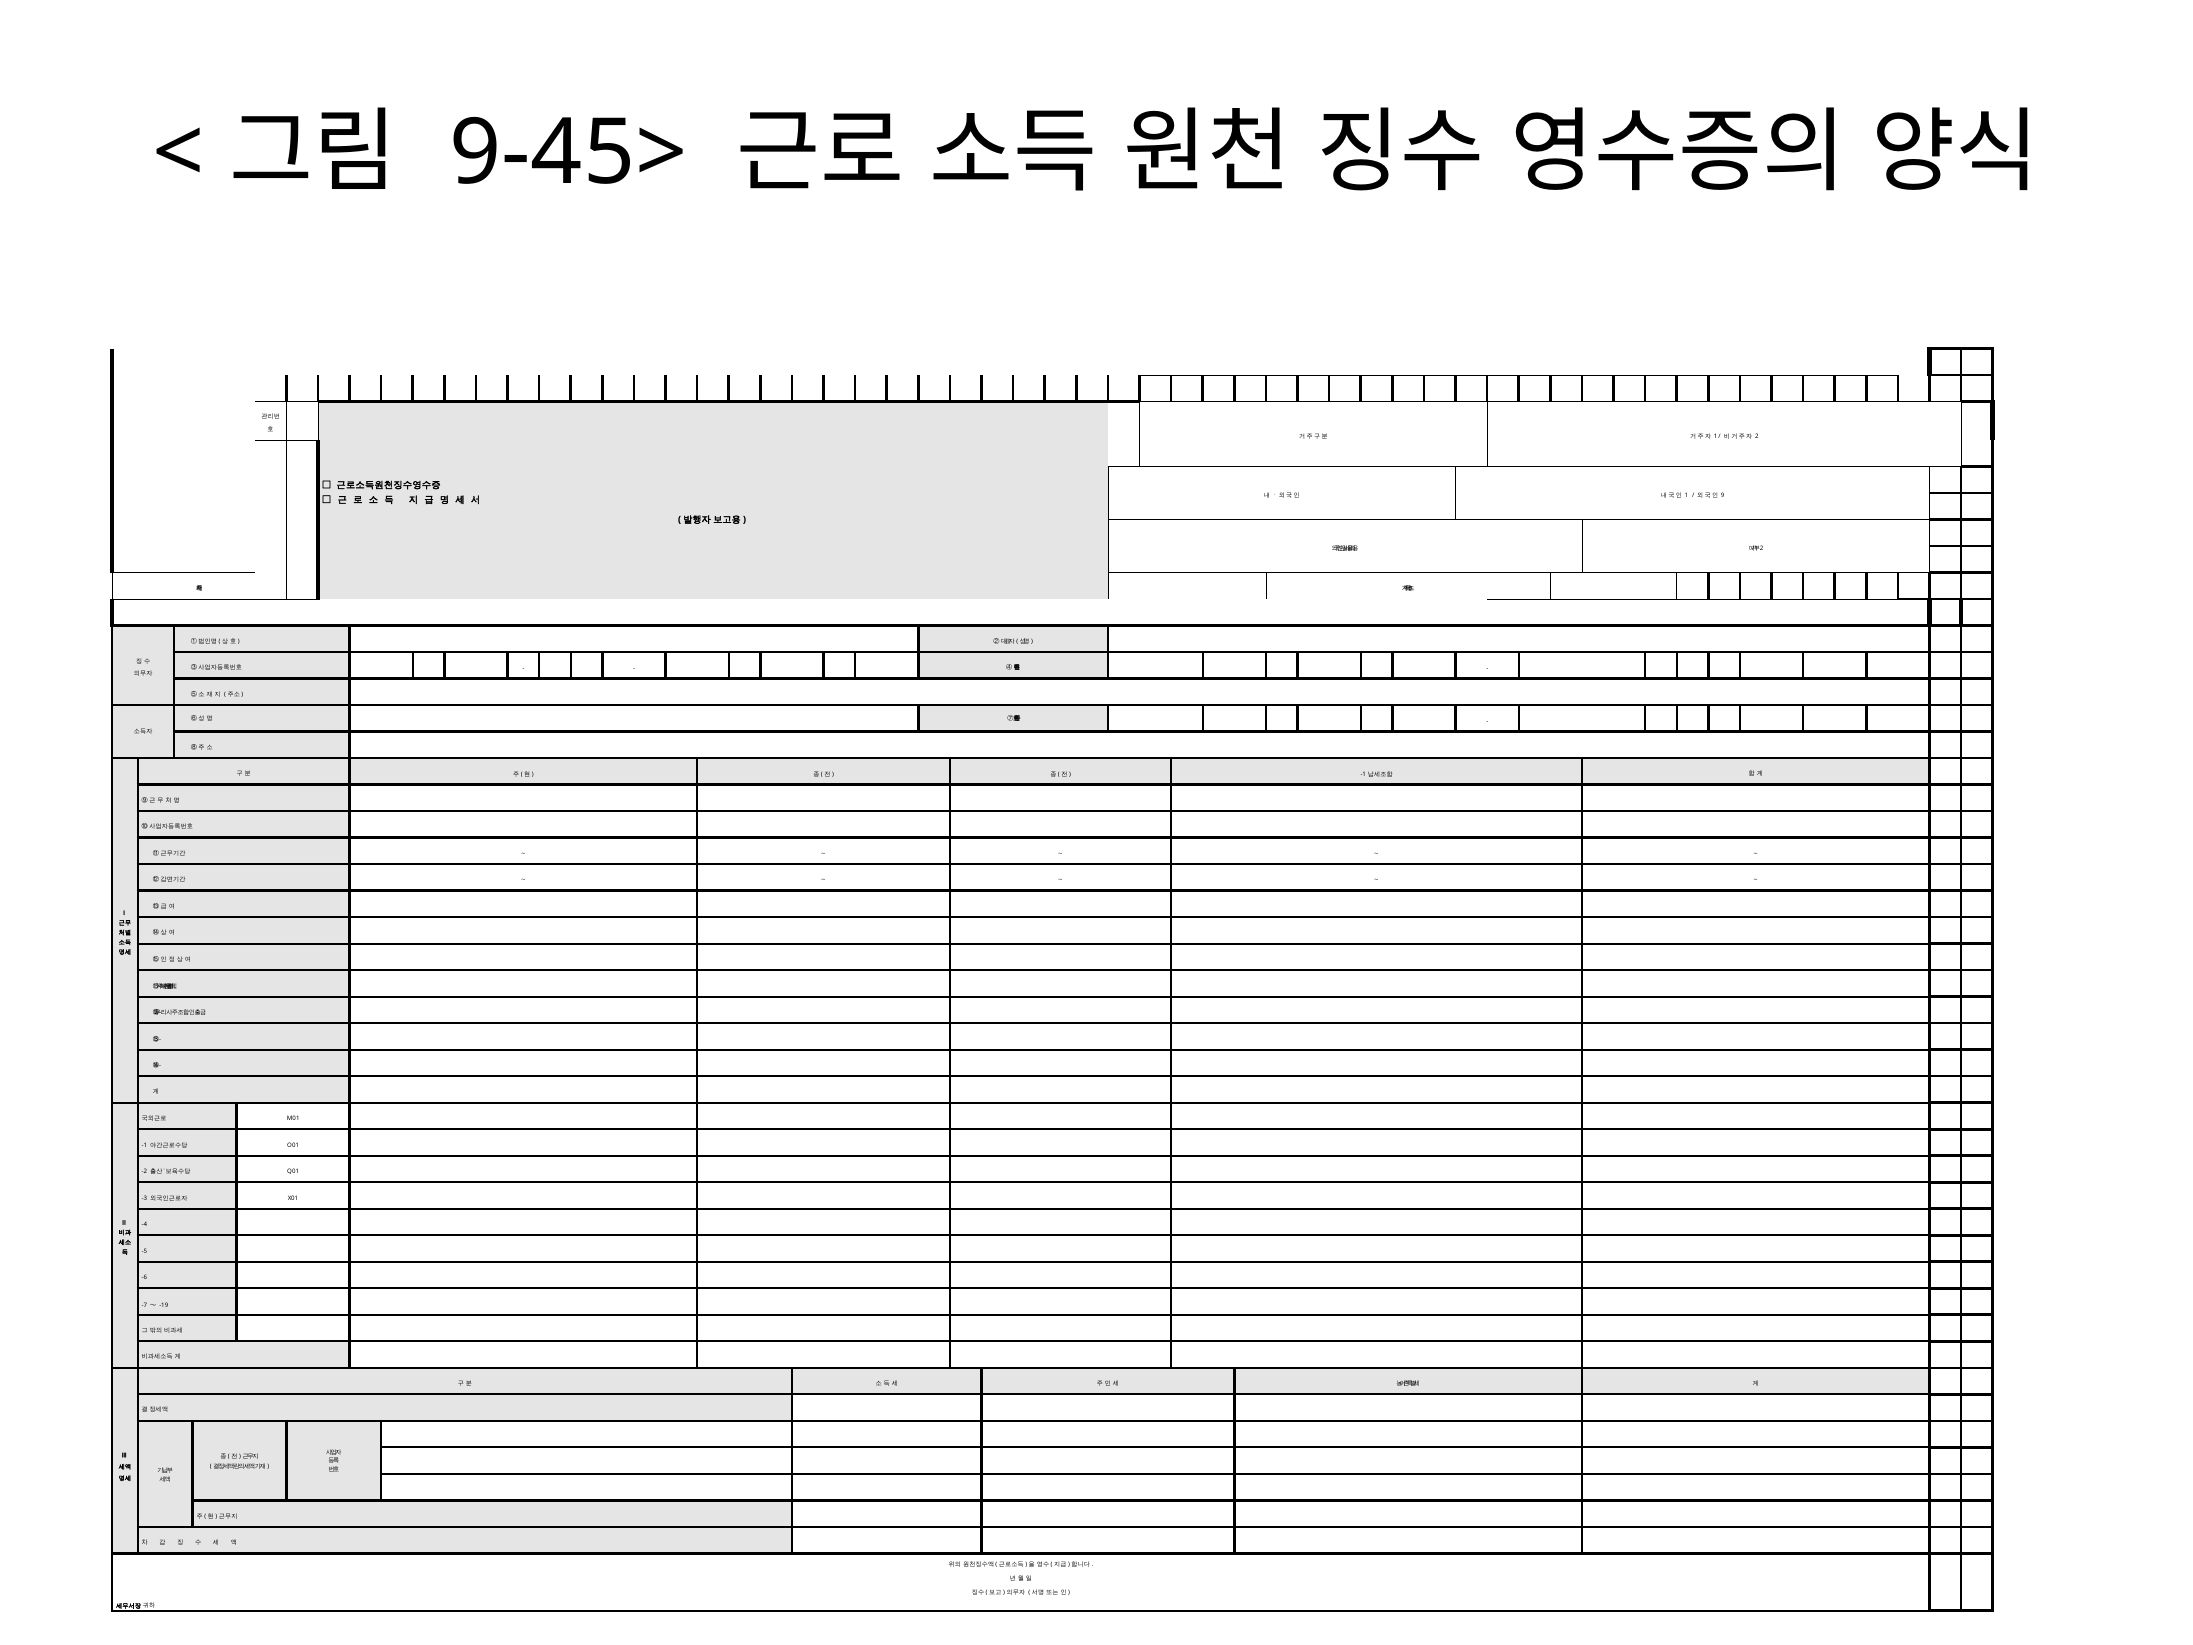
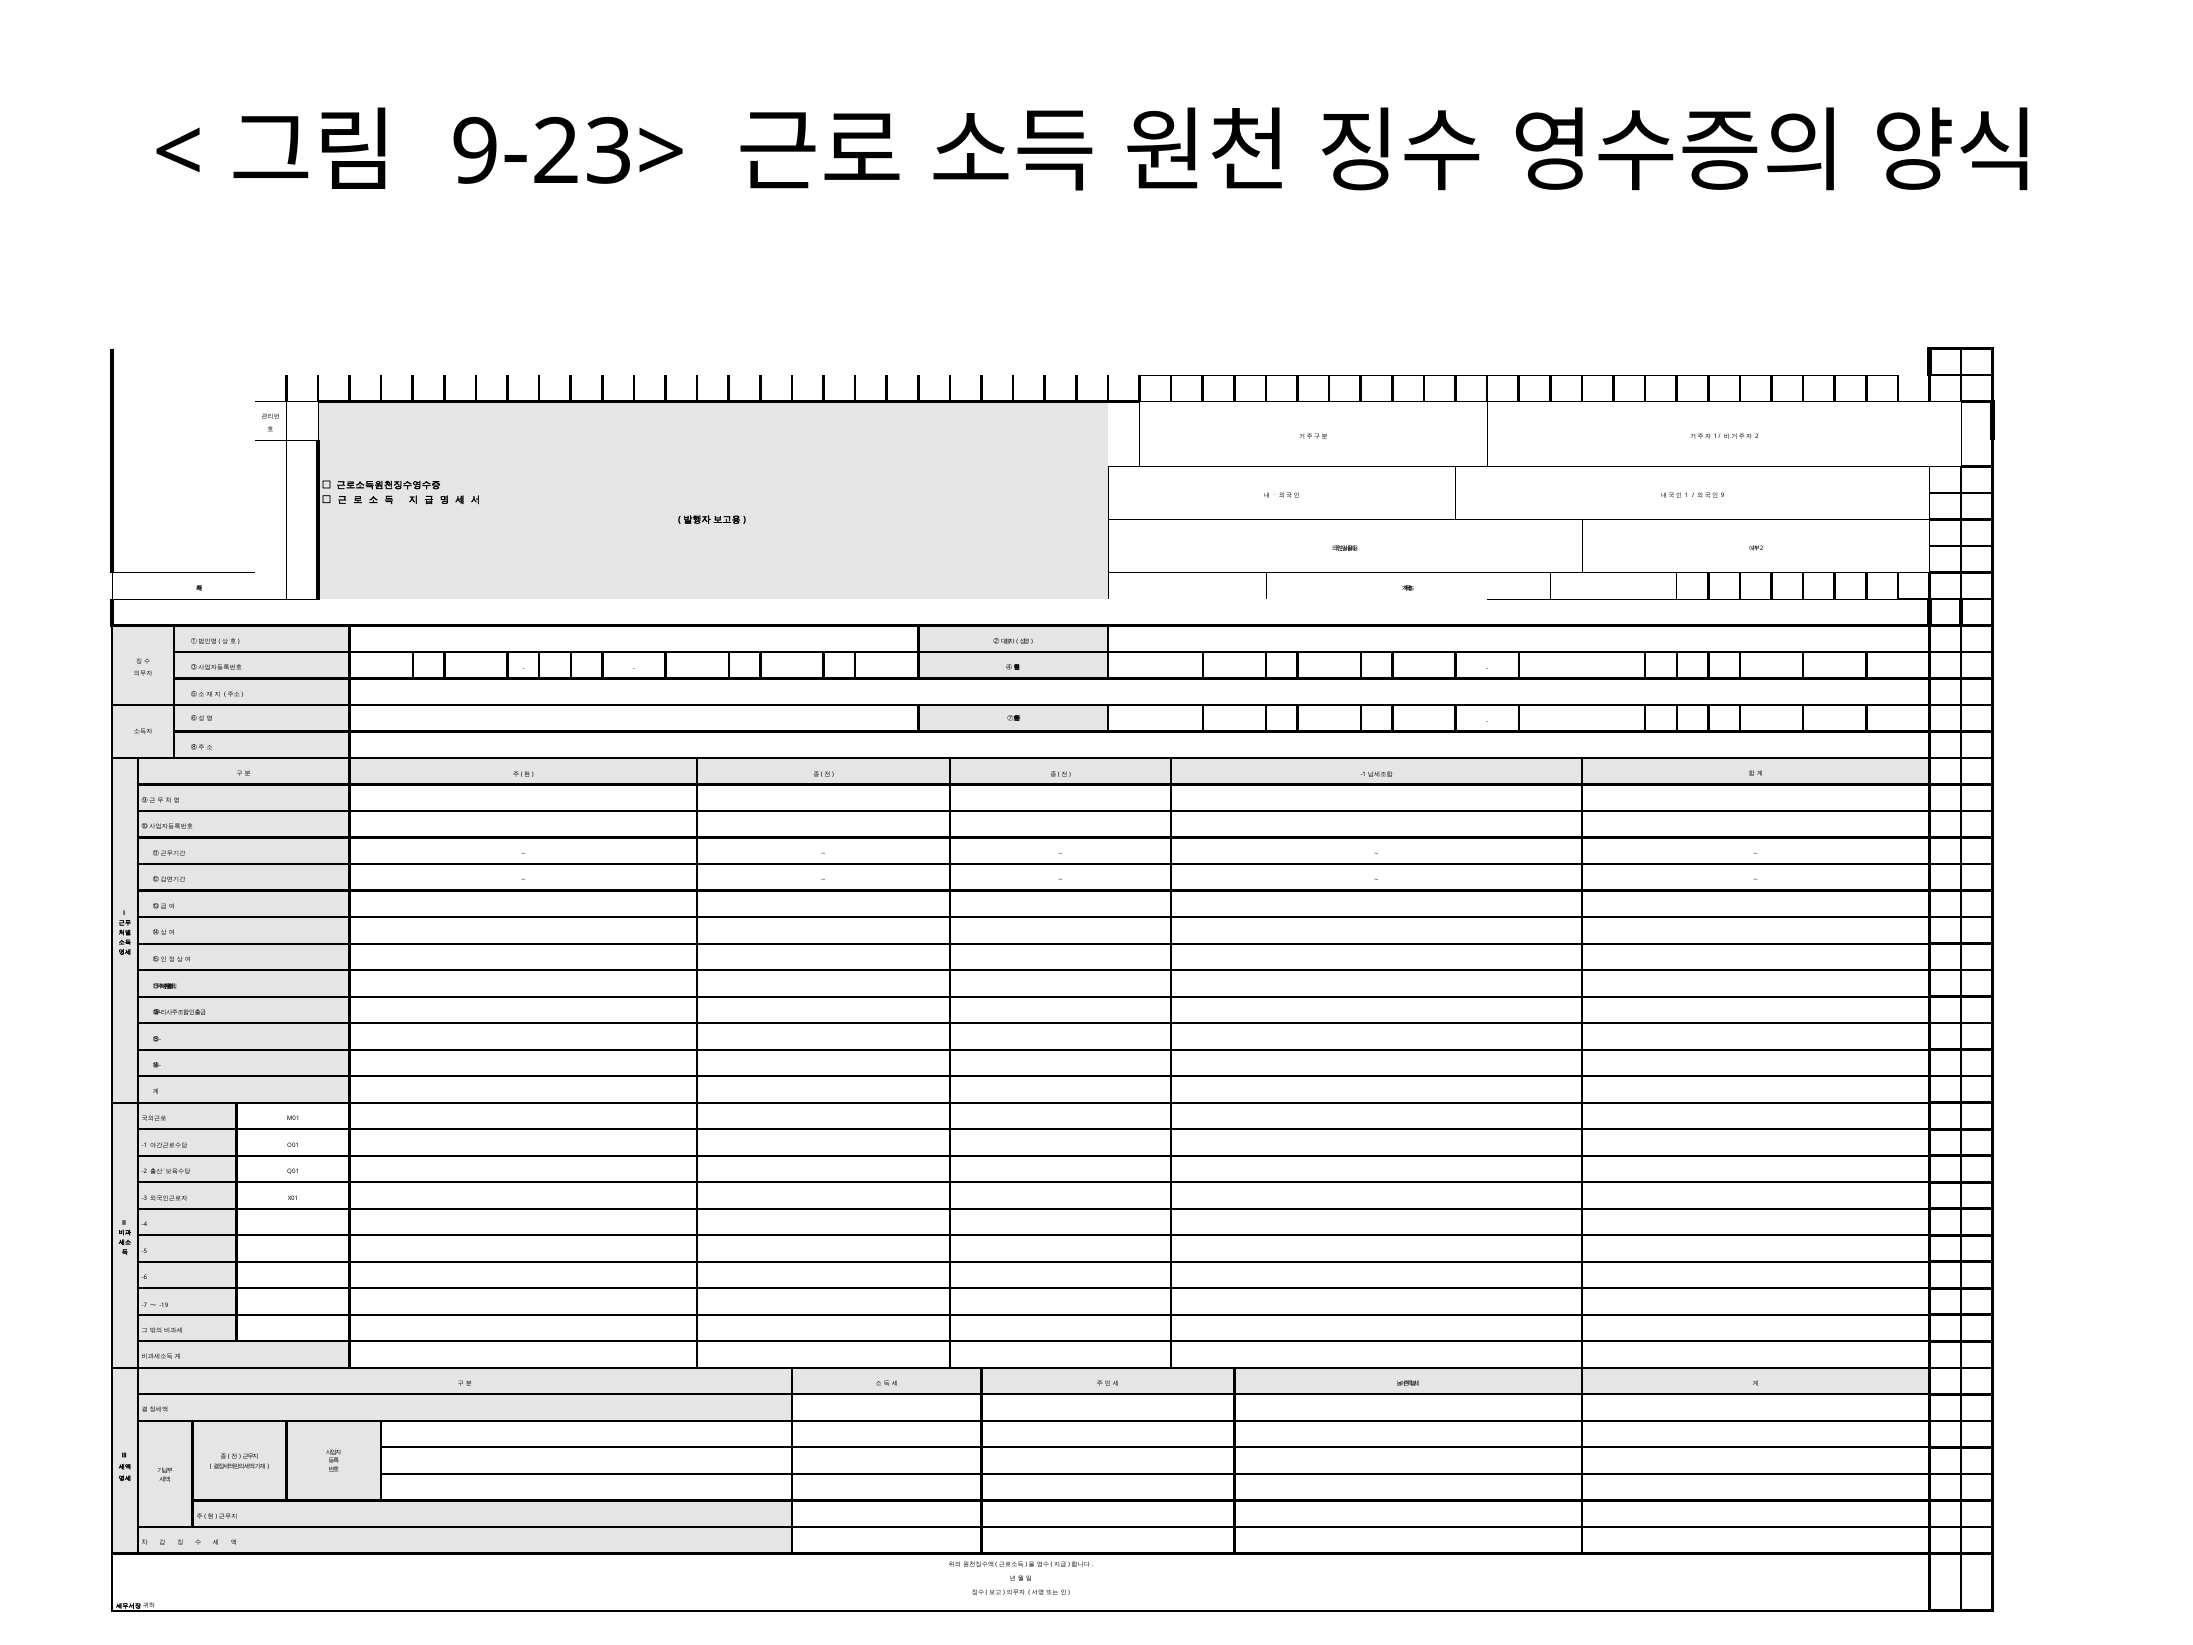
9-45>: 9-45> -> 9-23>
